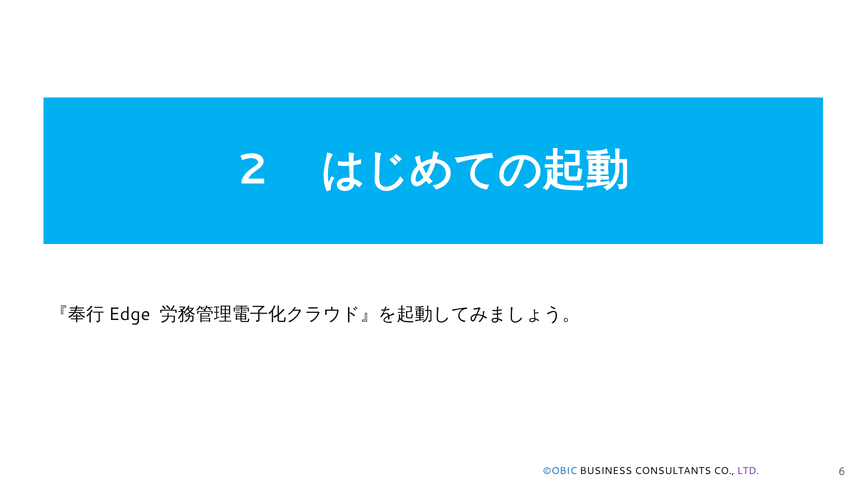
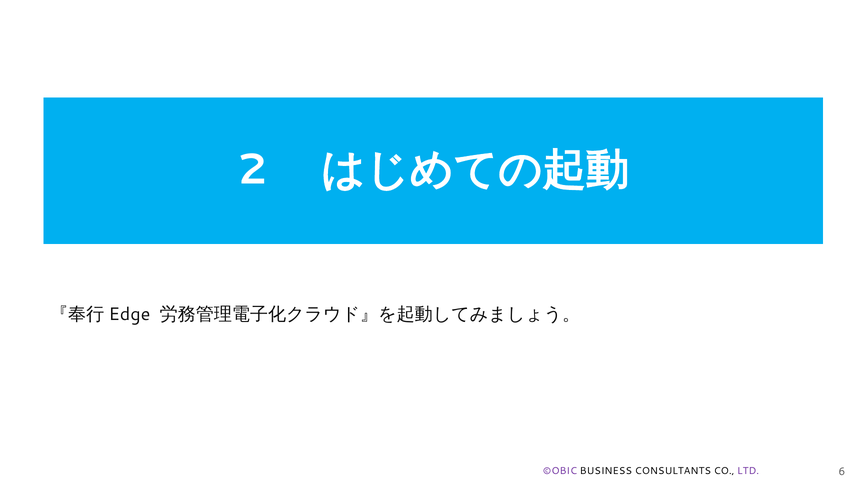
©OBIC colour: blue -> purple
